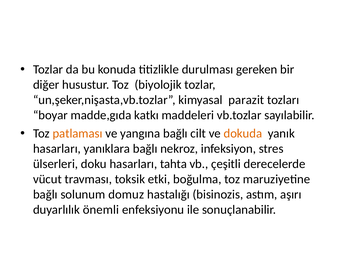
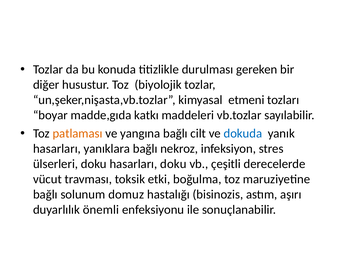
parazit: parazit -> etmeni
dokuda colour: orange -> blue
hasarları tahta: tahta -> doku
